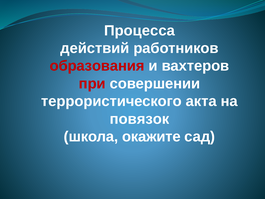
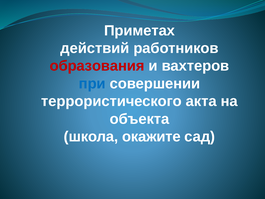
Процесса: Процесса -> Приметах
при colour: red -> blue
повязок: повязок -> объекта
